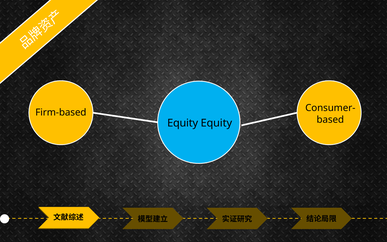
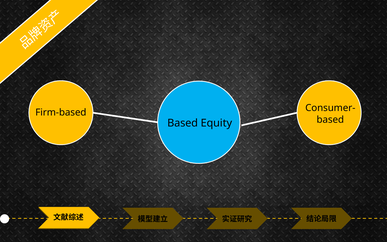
Equity at (183, 123): Equity -> Based
